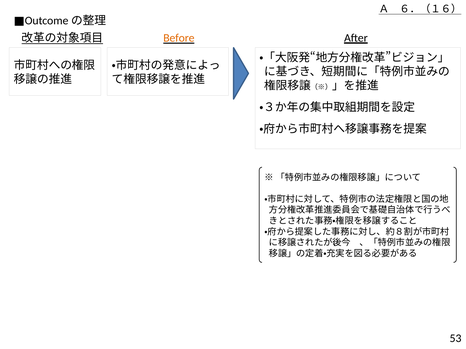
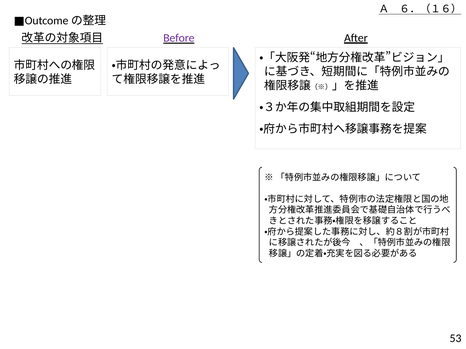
Before colour: orange -> purple
